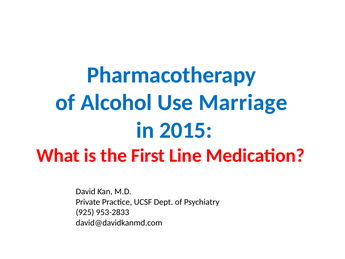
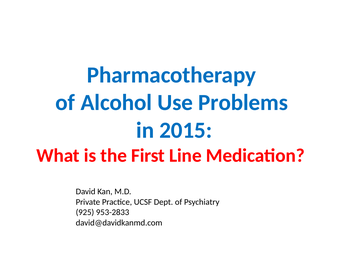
Marriage: Marriage -> Problems
